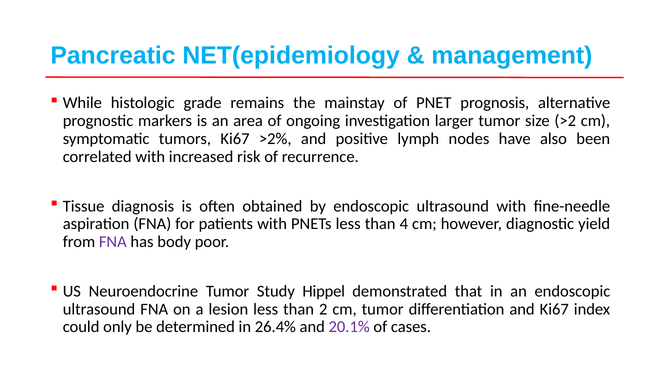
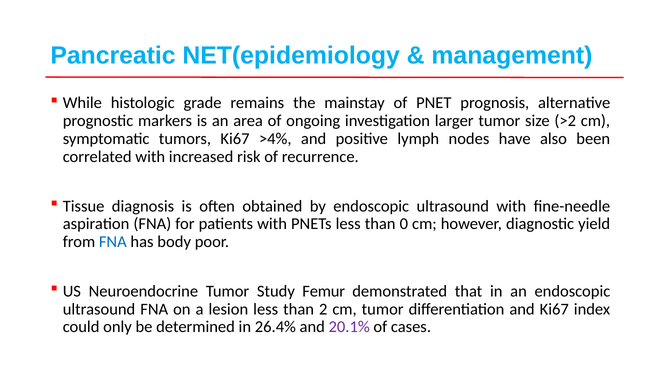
>2%: >2% -> >4%
4: 4 -> 0
FNA at (113, 242) colour: purple -> blue
Hippel: Hippel -> Femur
